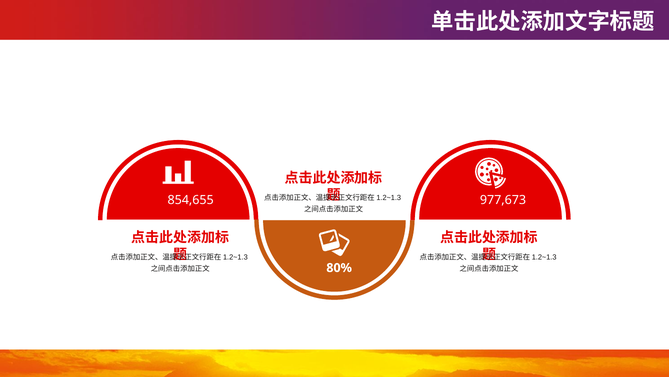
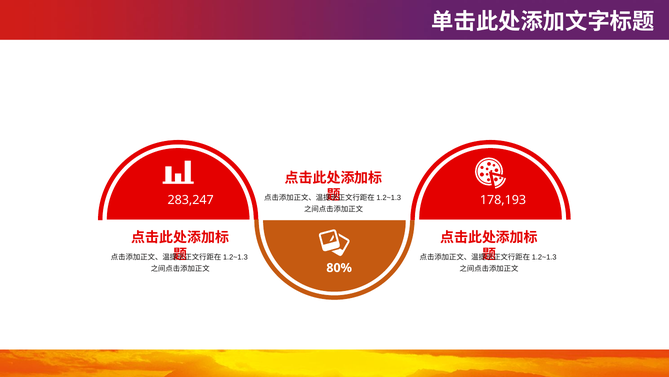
854,655: 854,655 -> 283,247
977,673: 977,673 -> 178,193
